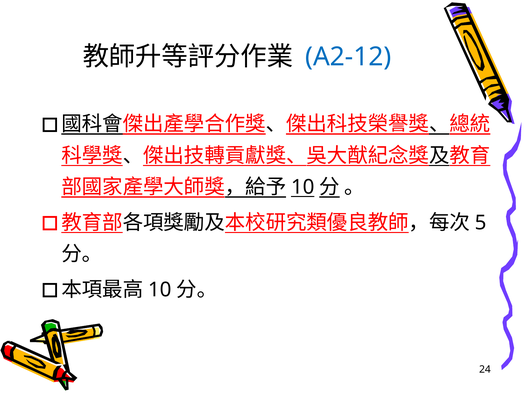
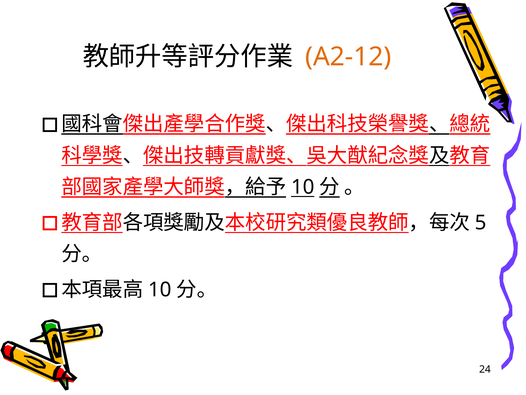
A2-12 colour: blue -> orange
